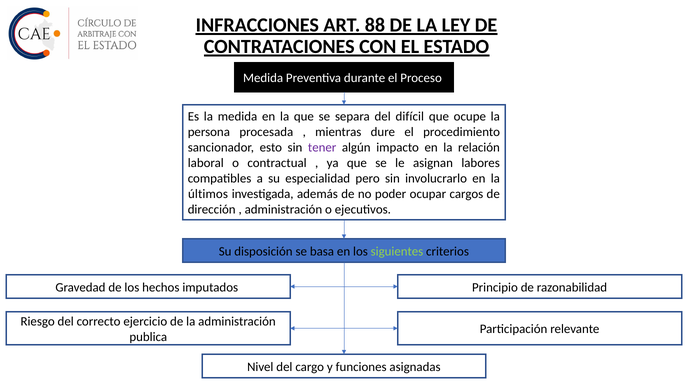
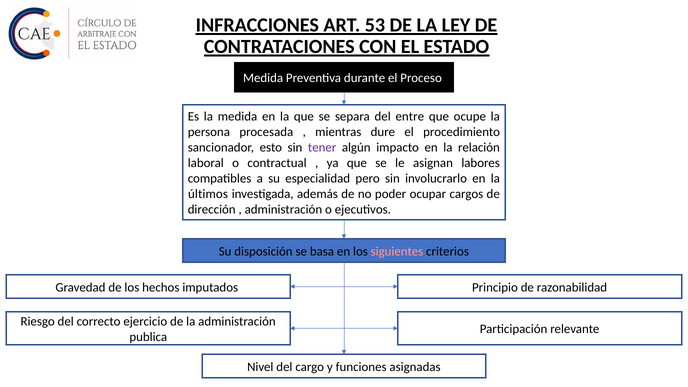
88: 88 -> 53
difícil: difícil -> entre
siguientes colour: light green -> pink
